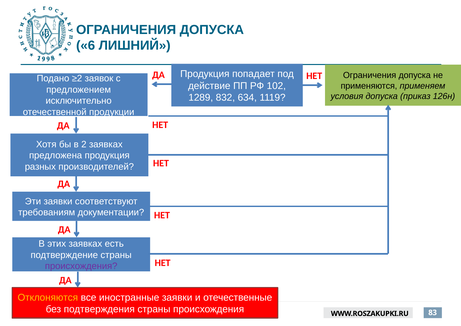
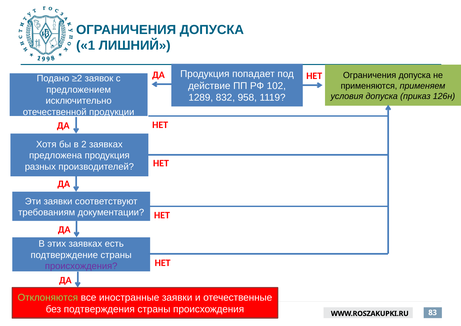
6: 6 -> 1
634: 634 -> 958
Отклоняются colour: yellow -> light green
